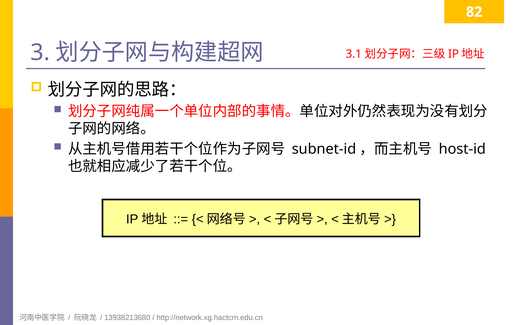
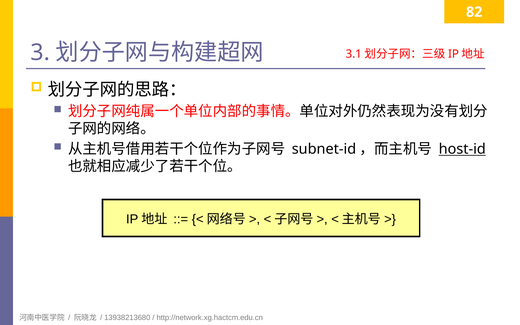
host-id underline: none -> present
